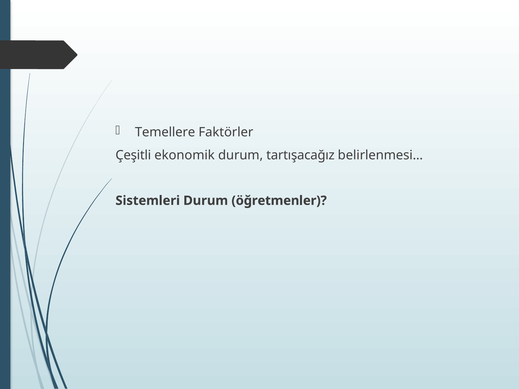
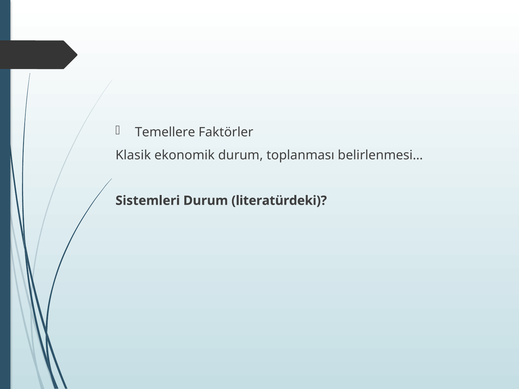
Çeşitli: Çeşitli -> Klasik
tartışacağız: tartışacağız -> toplanması
öğretmenler: öğretmenler -> literatürdeki
